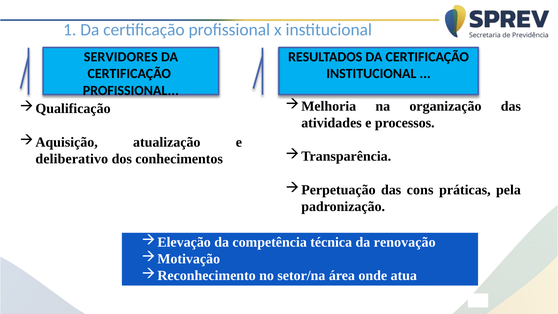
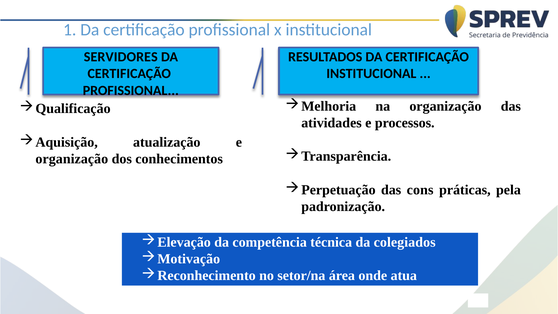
deliberativo at (72, 159): deliberativo -> organização
renovação: renovação -> colegiados
